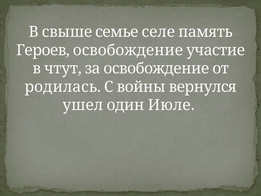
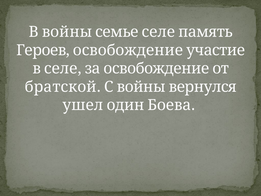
В свыше: свыше -> войны
в чтут: чтут -> селе
родилась: родилась -> братской
Июле: Июле -> Боева
